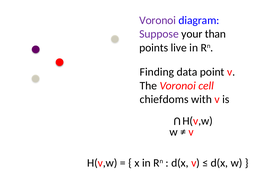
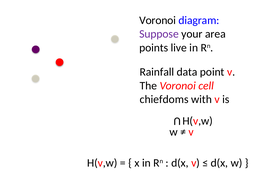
Voronoi at (158, 20) colour: purple -> black
than: than -> area
Finding: Finding -> Rainfall
